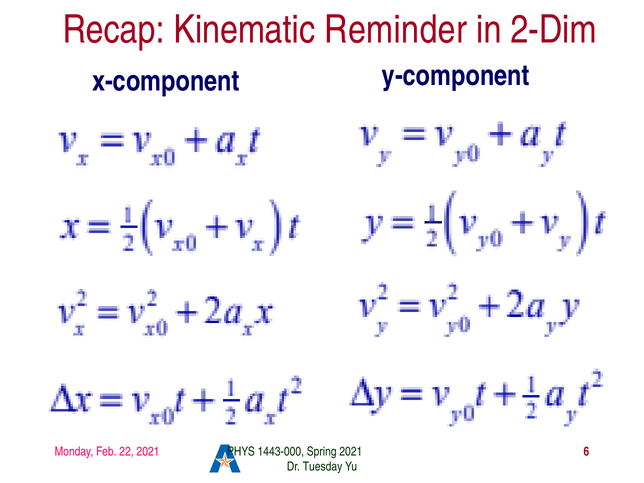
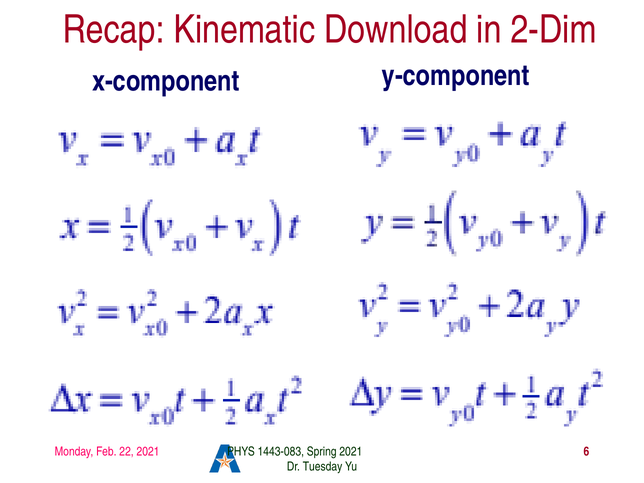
Reminder: Reminder -> Download
1443-000: 1443-000 -> 1443-083
